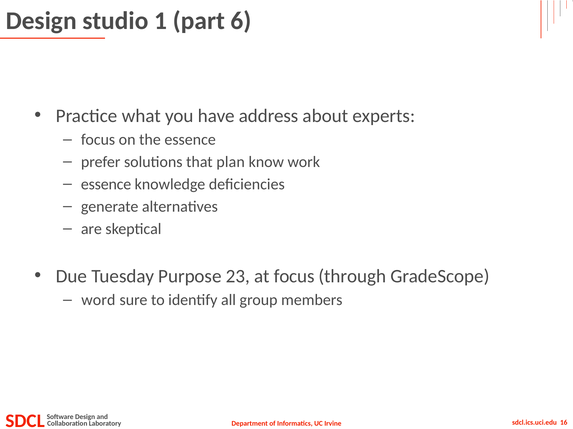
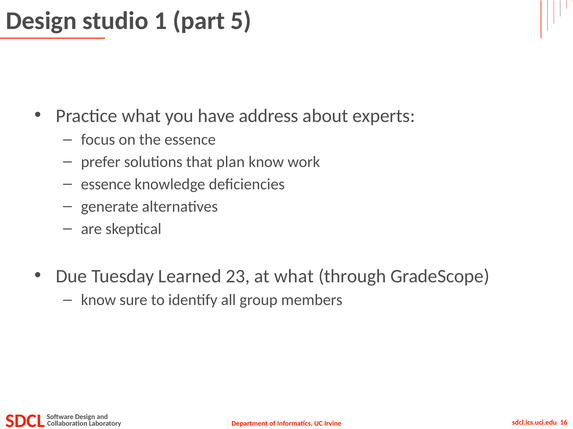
6: 6 -> 5
Purpose: Purpose -> Learned
at focus: focus -> what
word at (98, 301): word -> know
